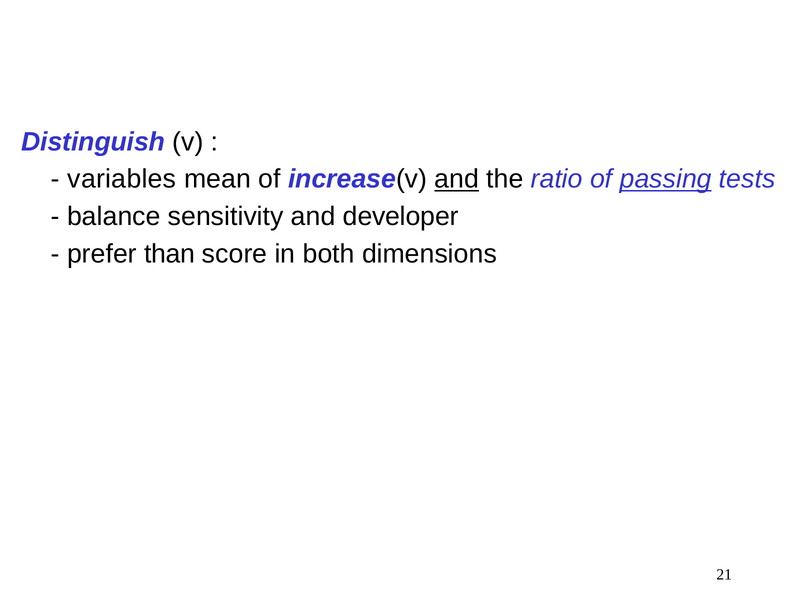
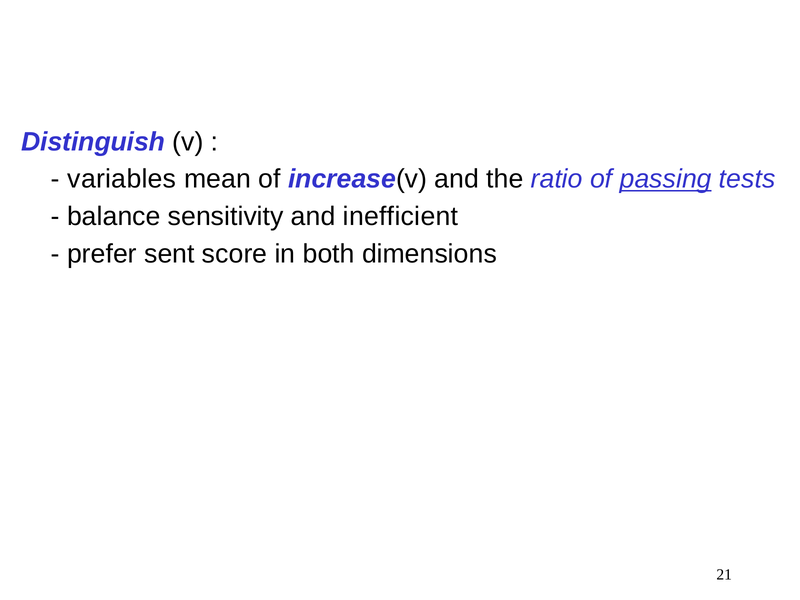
and at (457, 179) underline: present -> none
developer: developer -> inefficient
than: than -> sent
